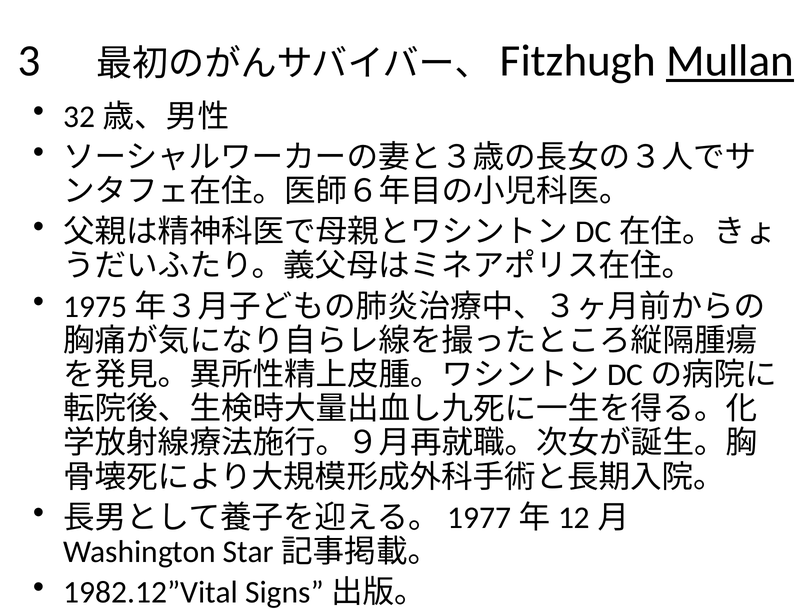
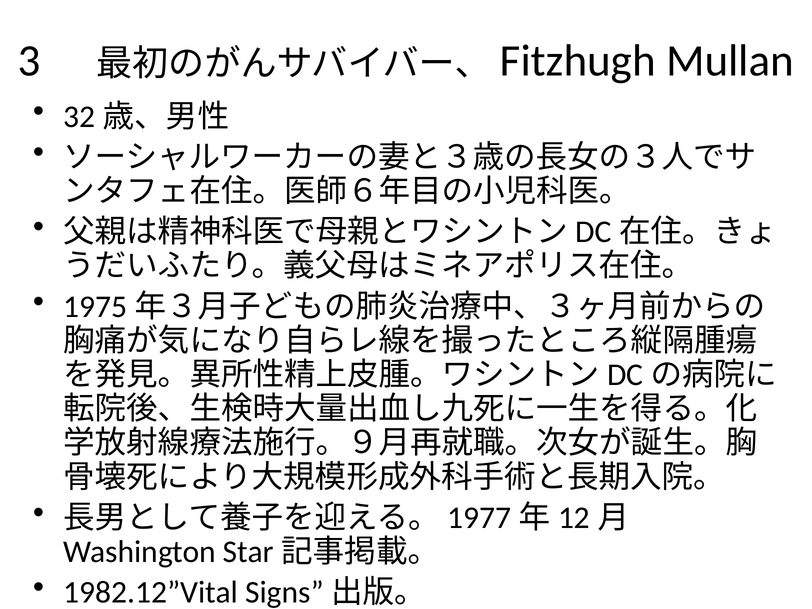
Mullan underline: present -> none
